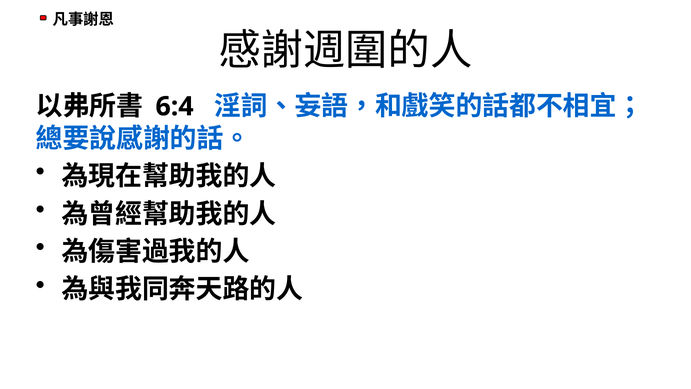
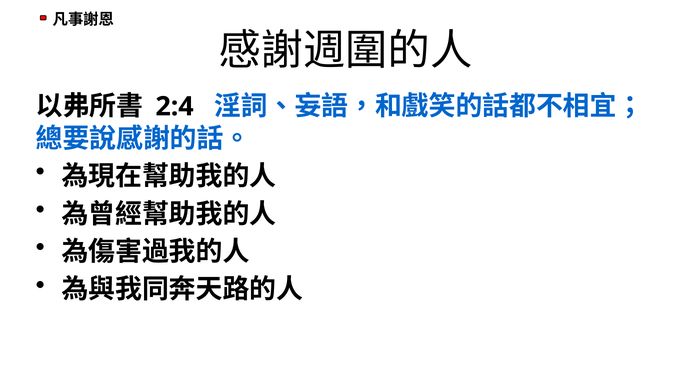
6:4: 6:4 -> 2:4
